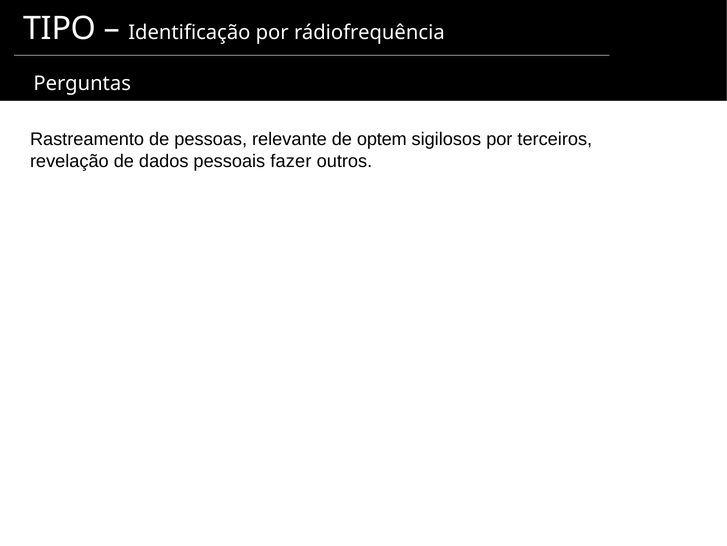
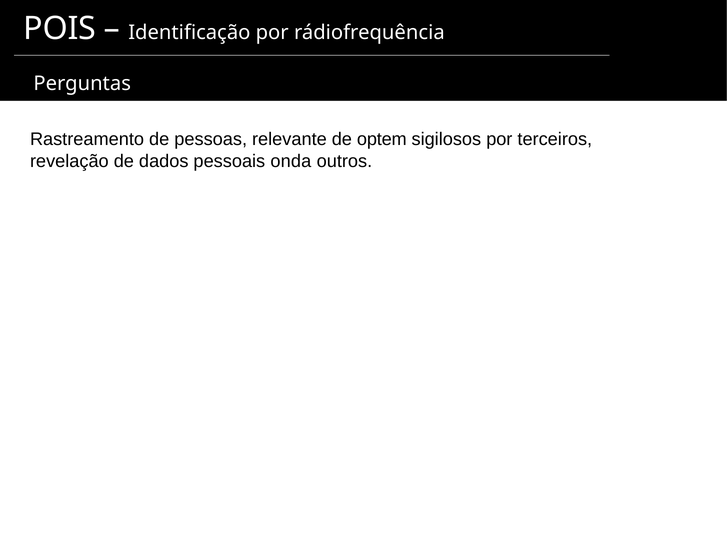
TIPO: TIPO -> POIS
fazer: fazer -> onda
